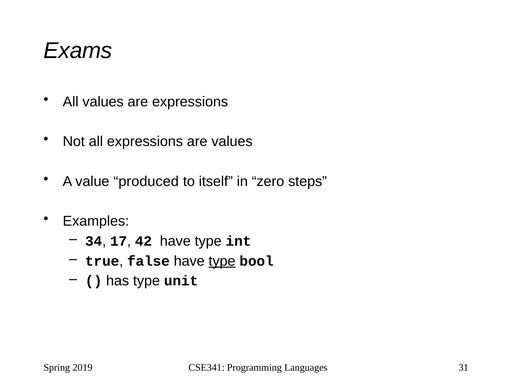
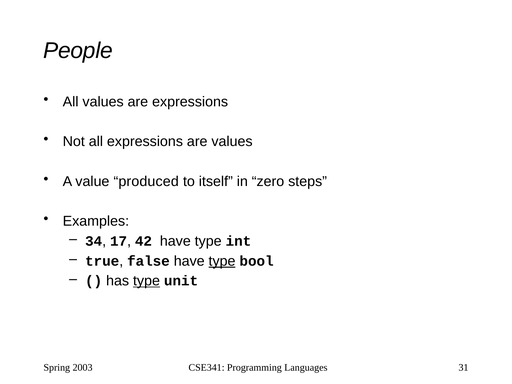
Exams: Exams -> People
type at (146, 281) underline: none -> present
2019: 2019 -> 2003
